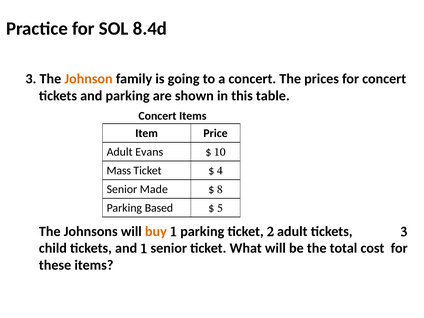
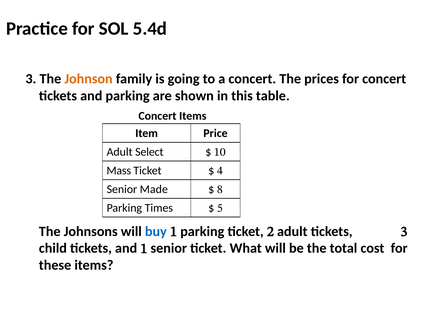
8.4d: 8.4d -> 5.4d
Evans: Evans -> Select
Based: Based -> Times
buy colour: orange -> blue
